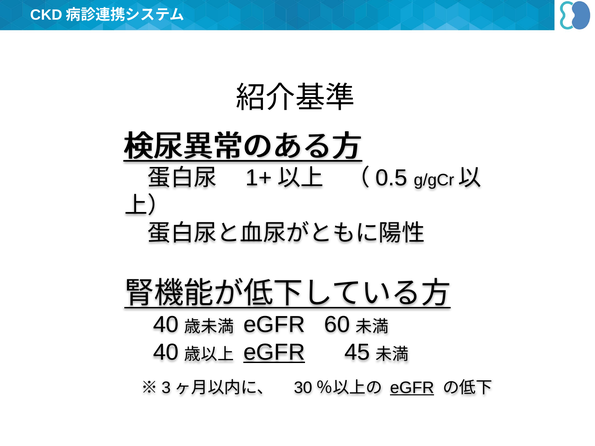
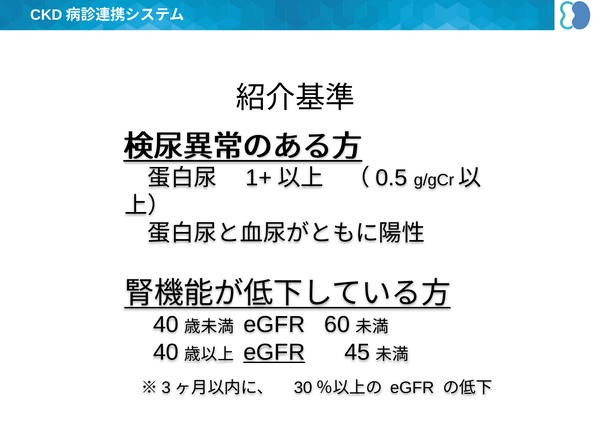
eGFR at (412, 388) underline: present -> none
